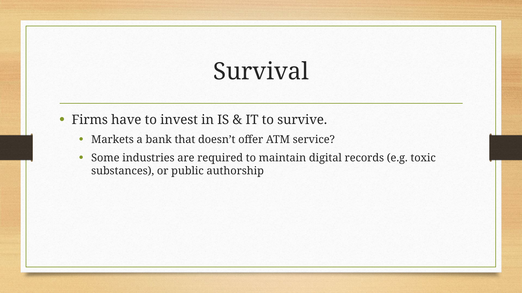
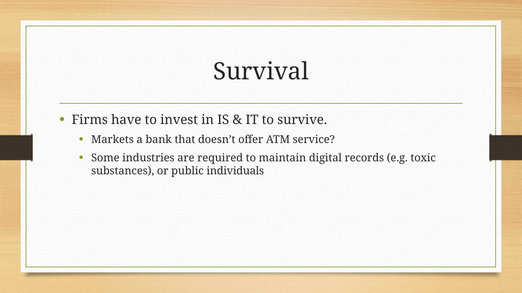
authorship: authorship -> individuals
